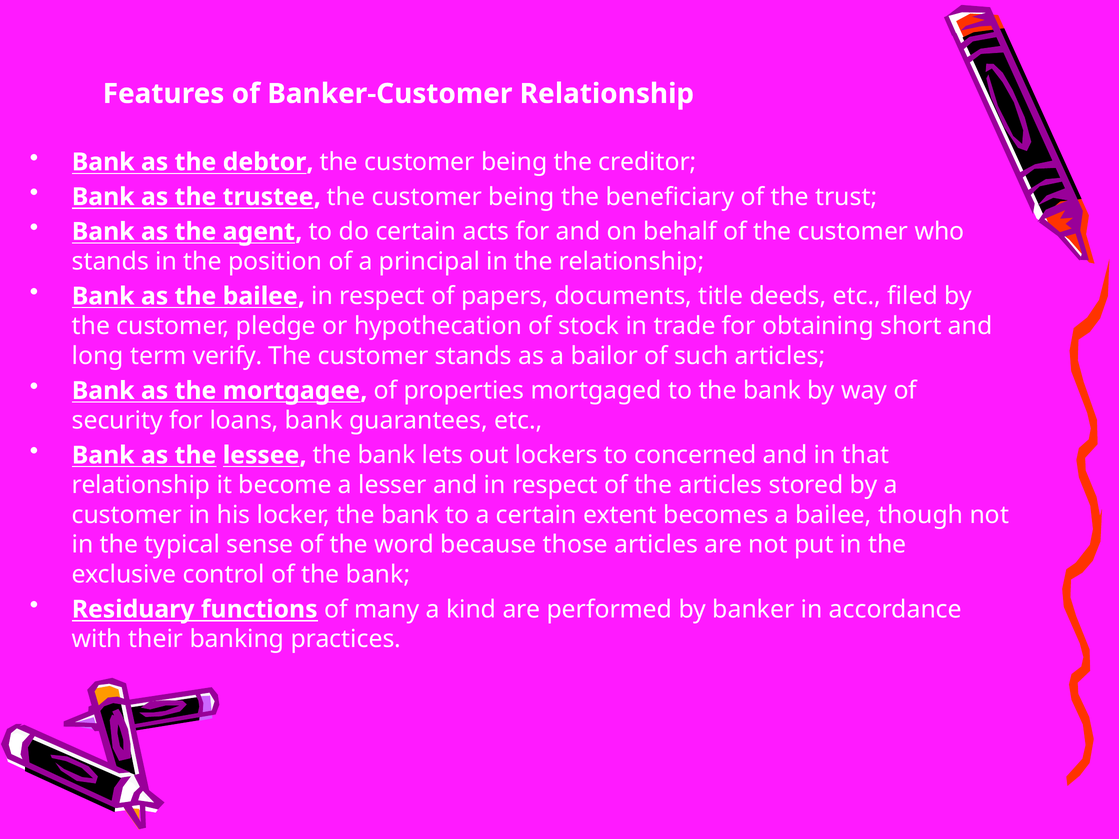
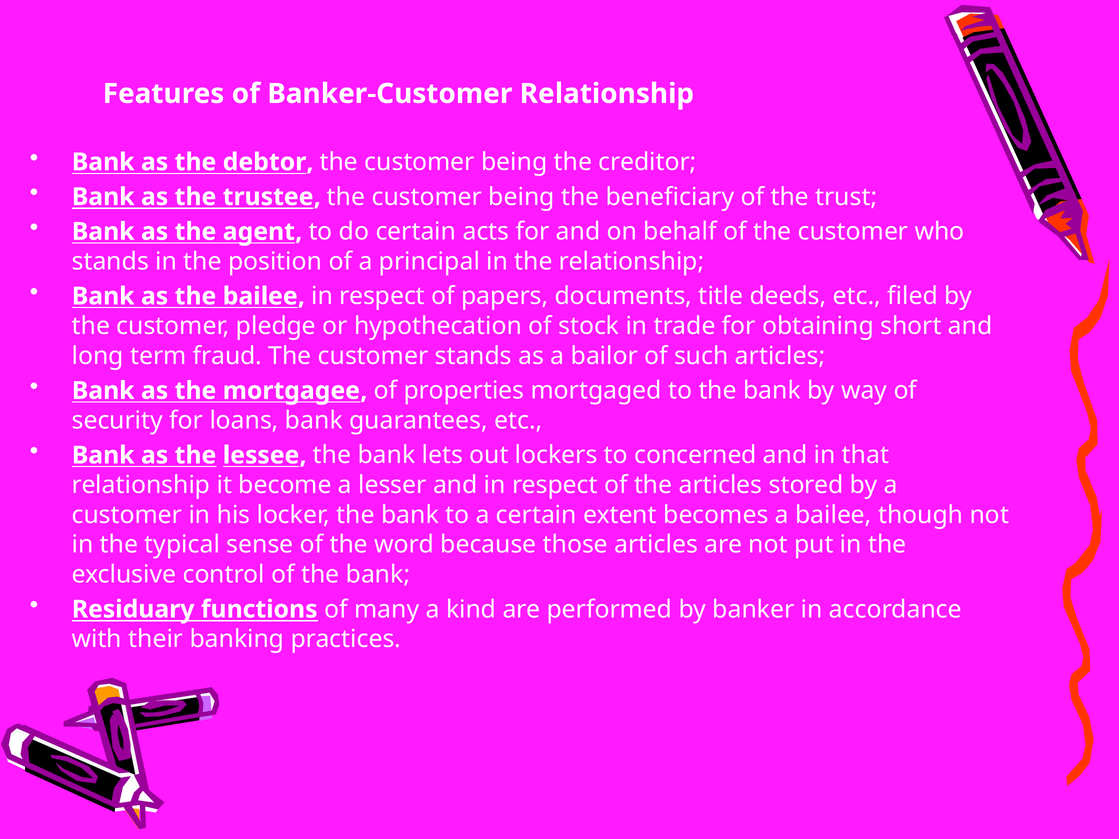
verify: verify -> fraud
